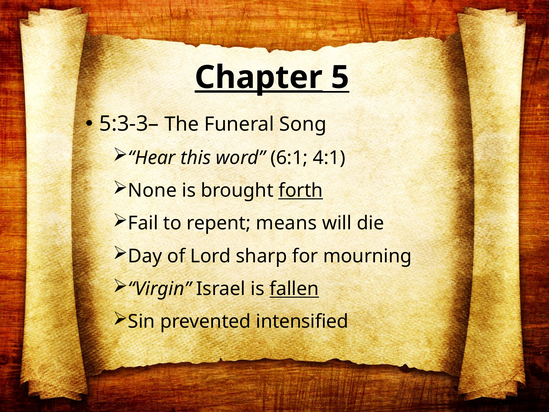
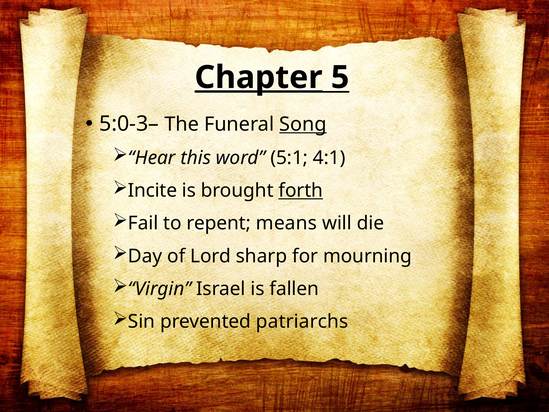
5:3-3–: 5:3-3– -> 5:0-3–
Song underline: none -> present
6:1: 6:1 -> 5:1
None: None -> Incite
fallen underline: present -> none
intensified: intensified -> patriarchs
